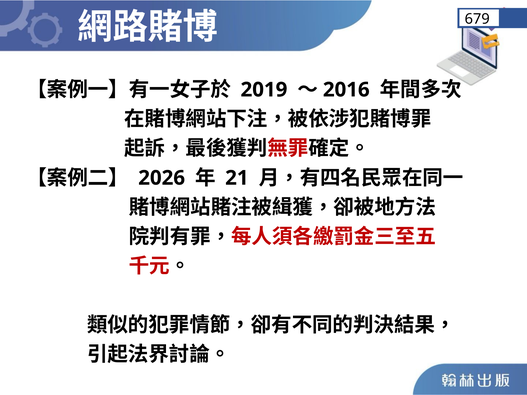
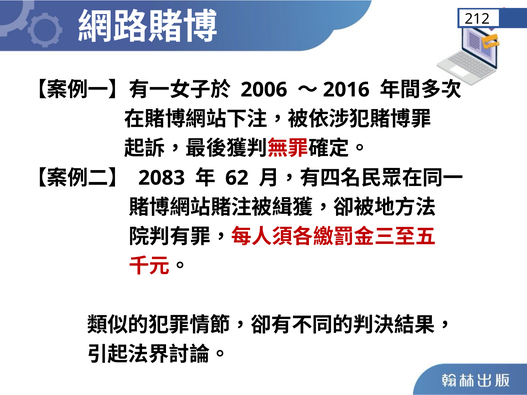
679: 679 -> 212
2019: 2019 -> 2006
2026: 2026 -> 2083
21: 21 -> 62
